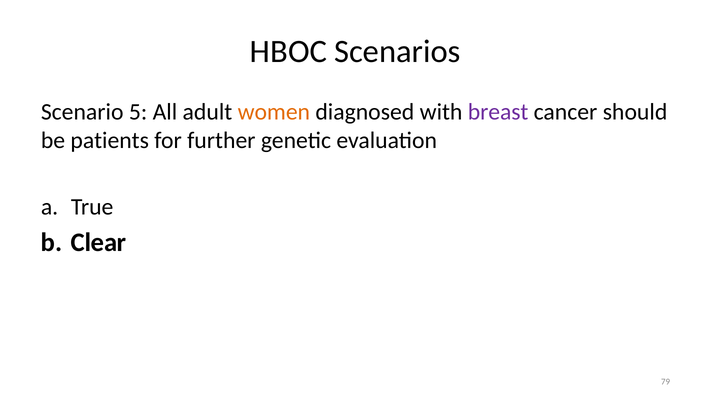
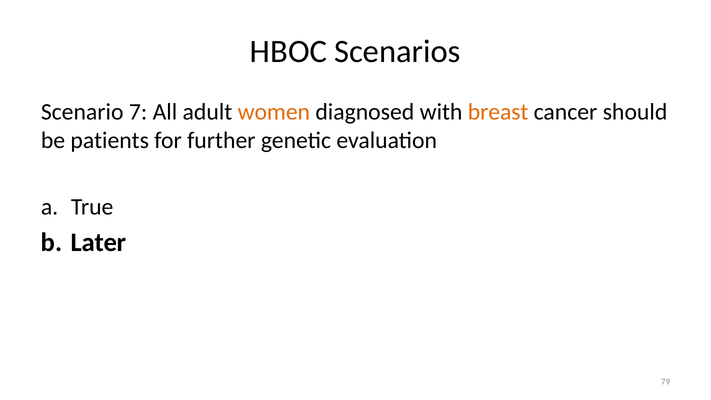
5: 5 -> 7
breast colour: purple -> orange
Clear: Clear -> Later
